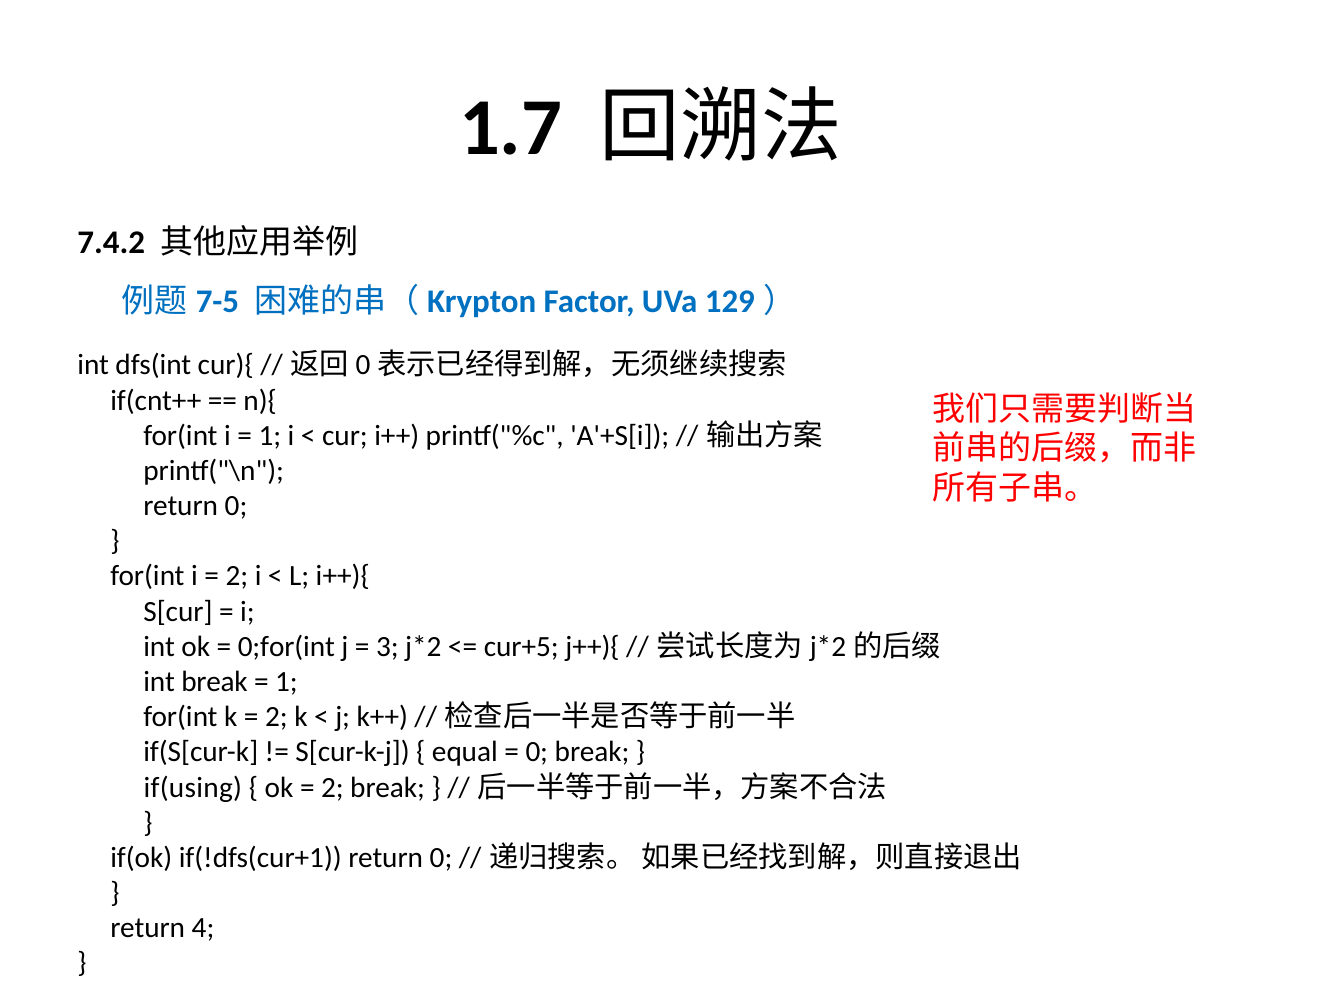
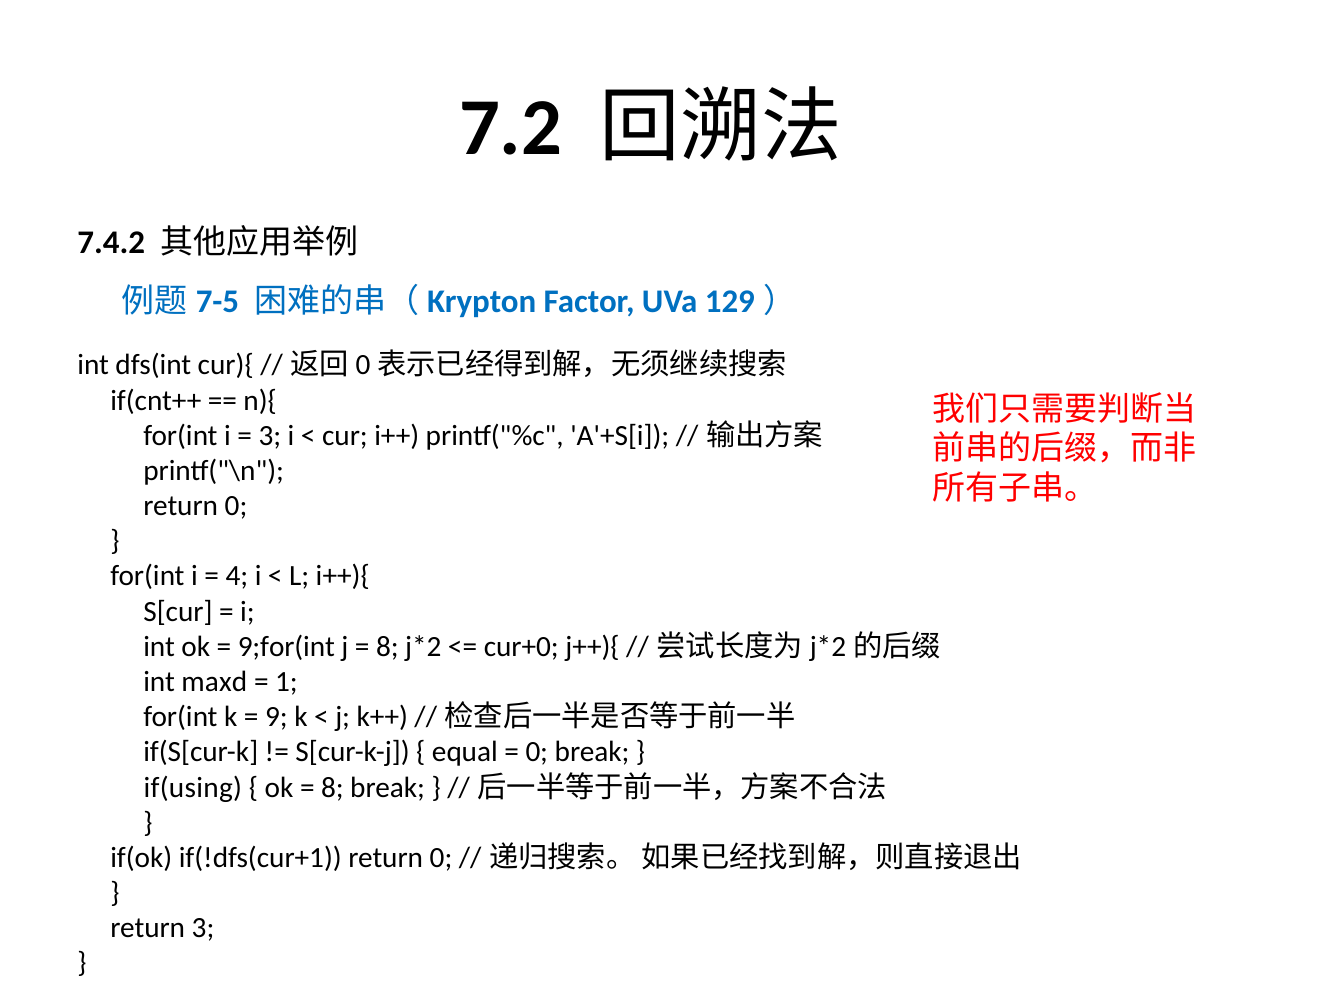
1.7: 1.7 -> 7.2
1 at (270, 435): 1 -> 3
2 at (237, 576): 2 -> 4
0;for(int: 0;for(int -> 9;for(int
3 at (387, 646): 3 -> 8
cur+5: cur+5 -> cur+0
int break: break -> maxd
2 at (276, 716): 2 -> 9
2 at (332, 787): 2 -> 8
return 4: 4 -> 3
